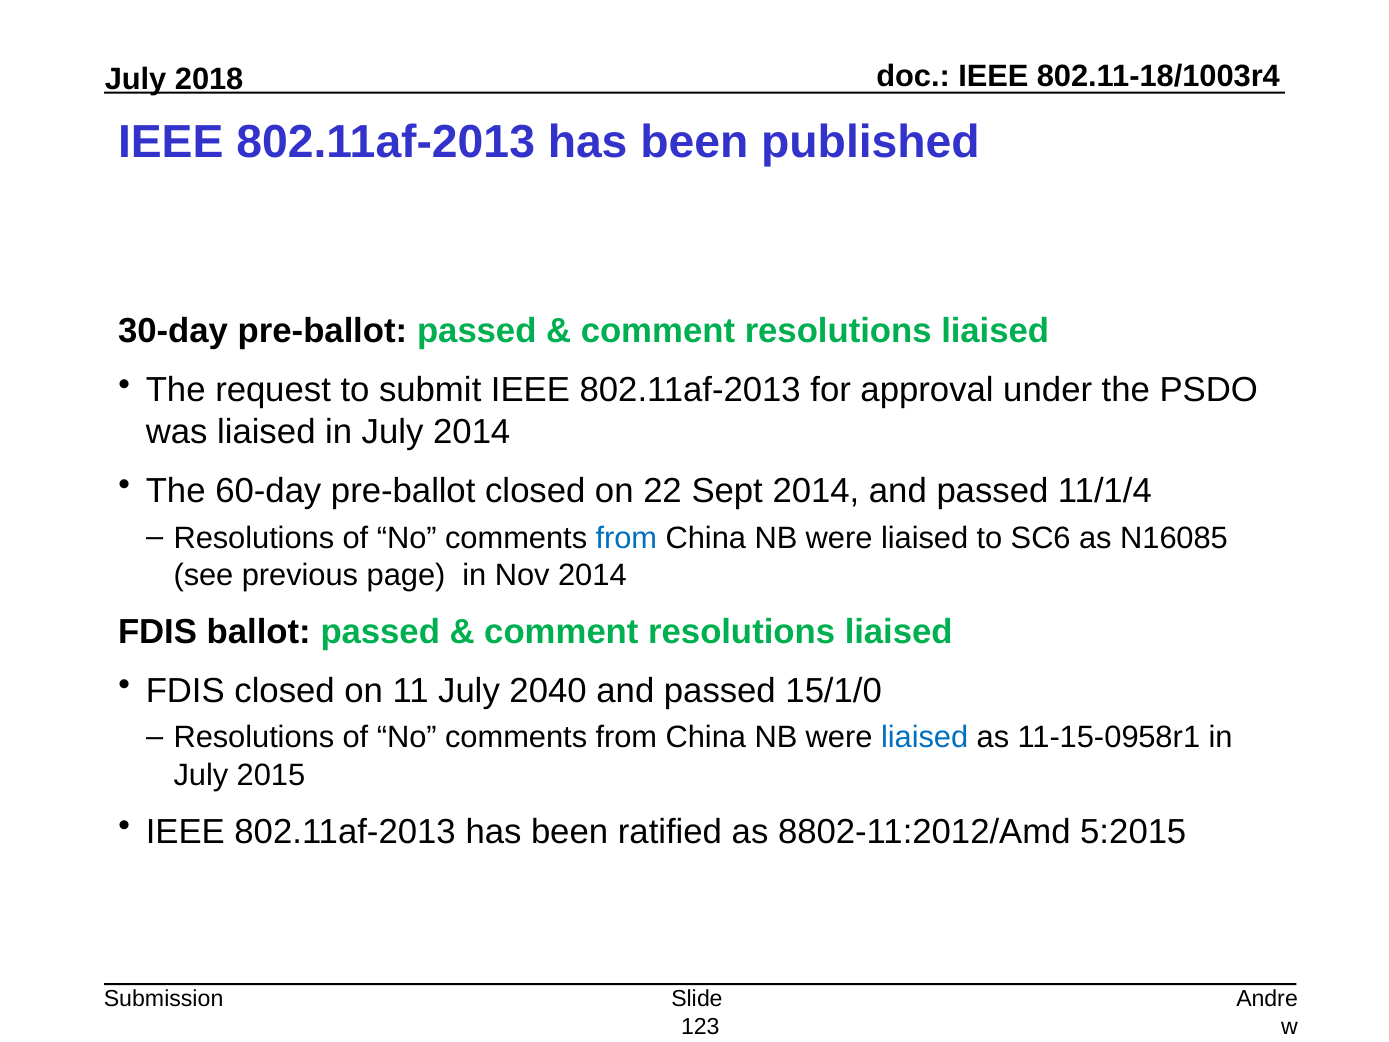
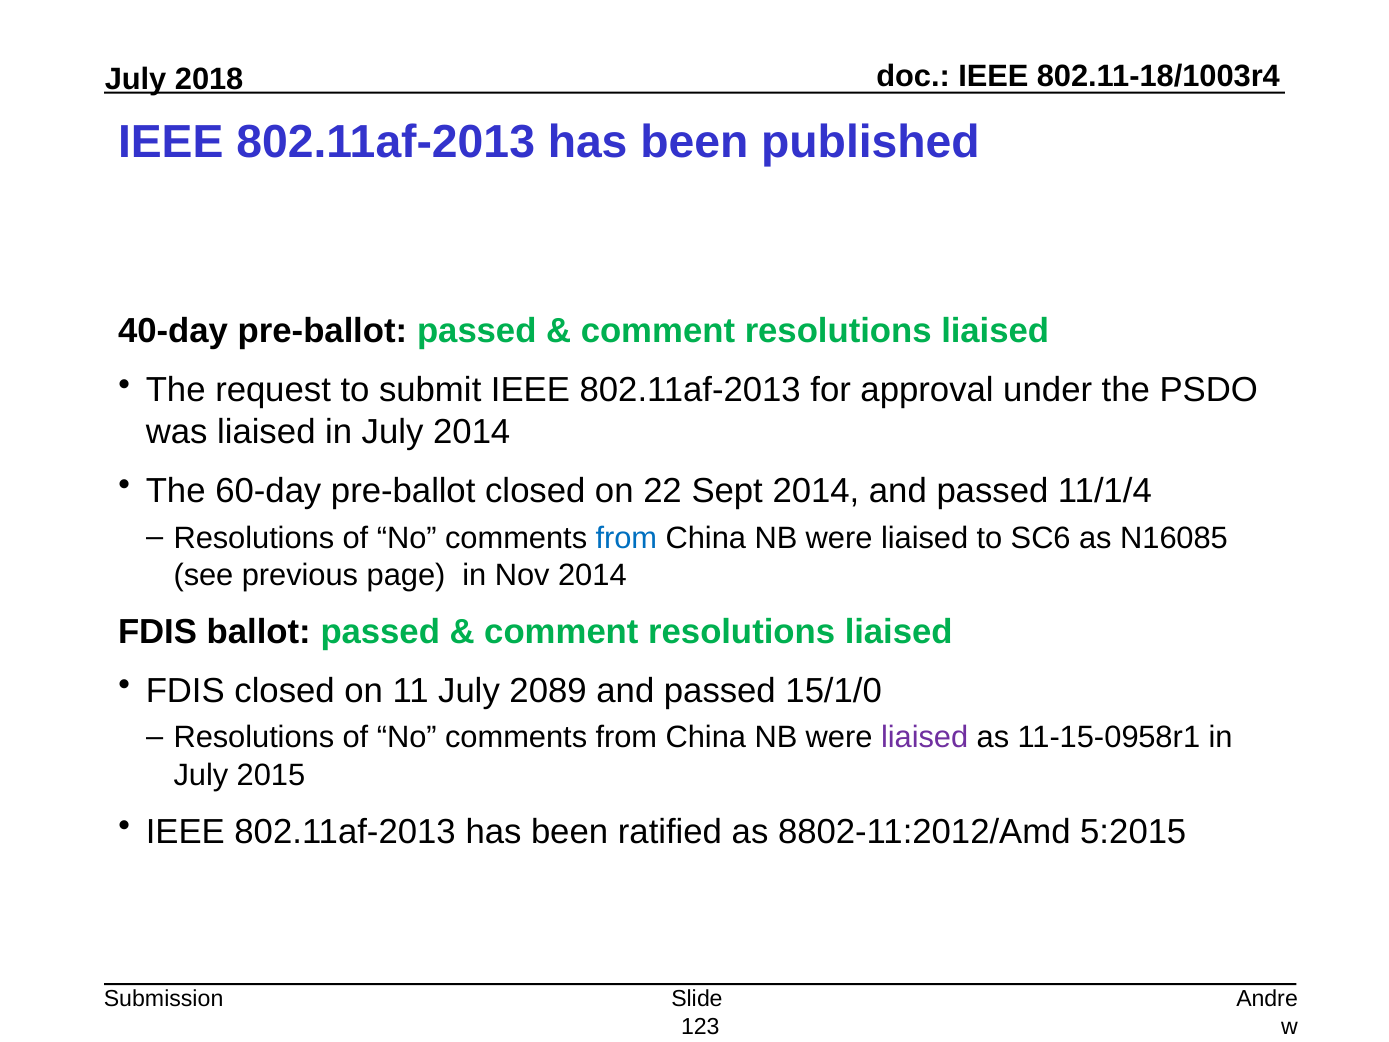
30-day: 30-day -> 40-day
2040: 2040 -> 2089
liaised at (925, 738) colour: blue -> purple
